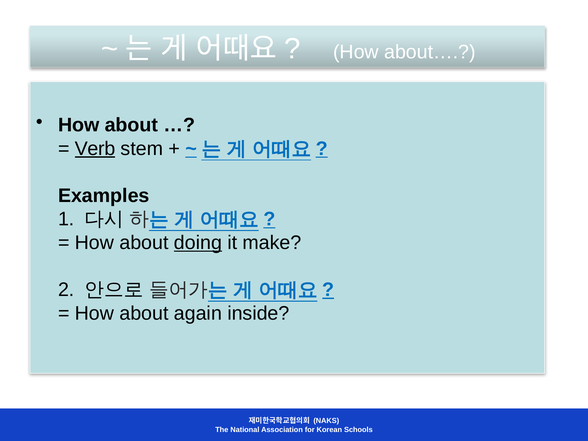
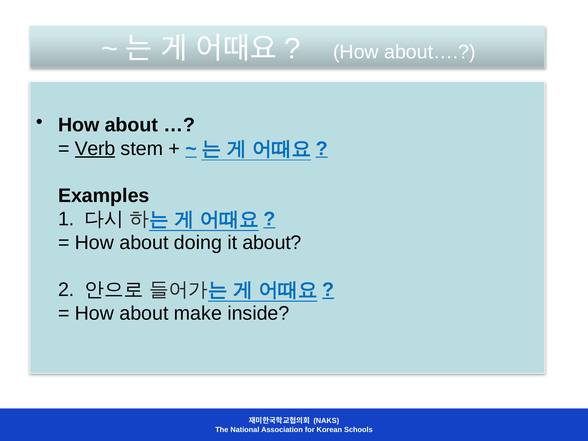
doing underline: present -> none
it make: make -> about
again: again -> make
